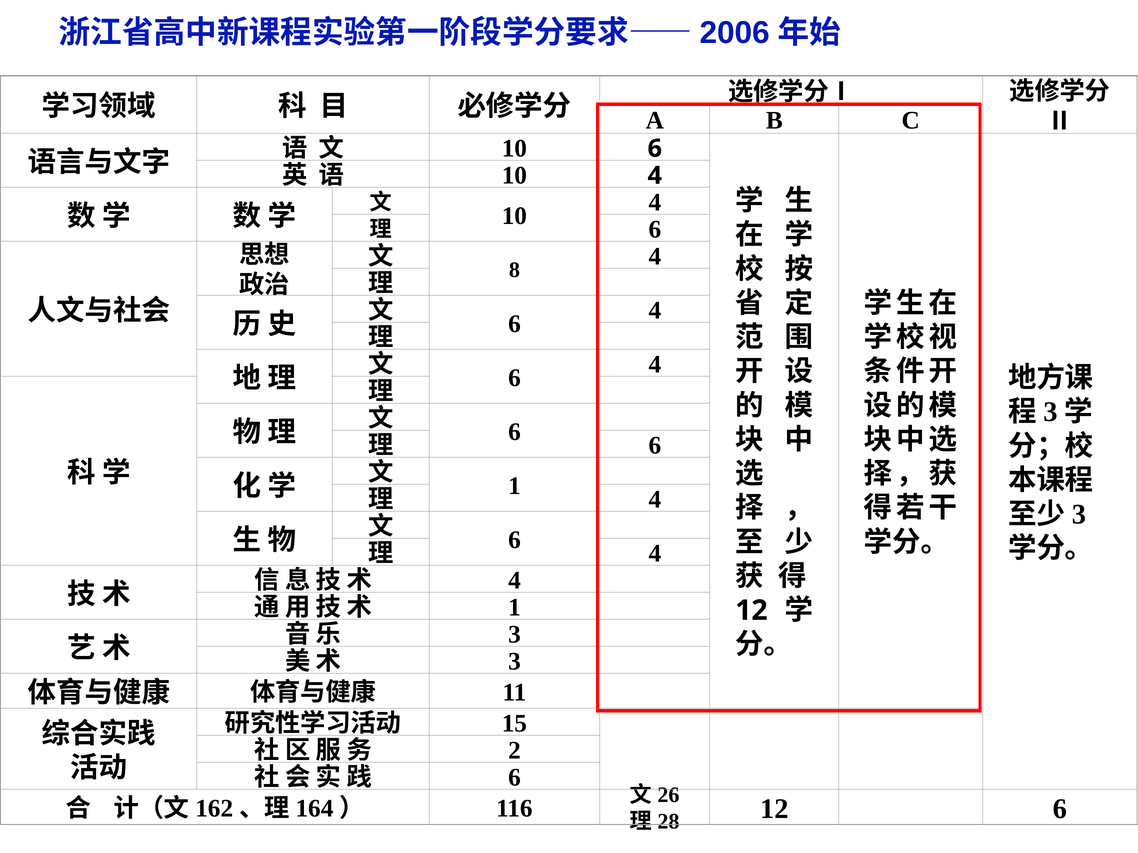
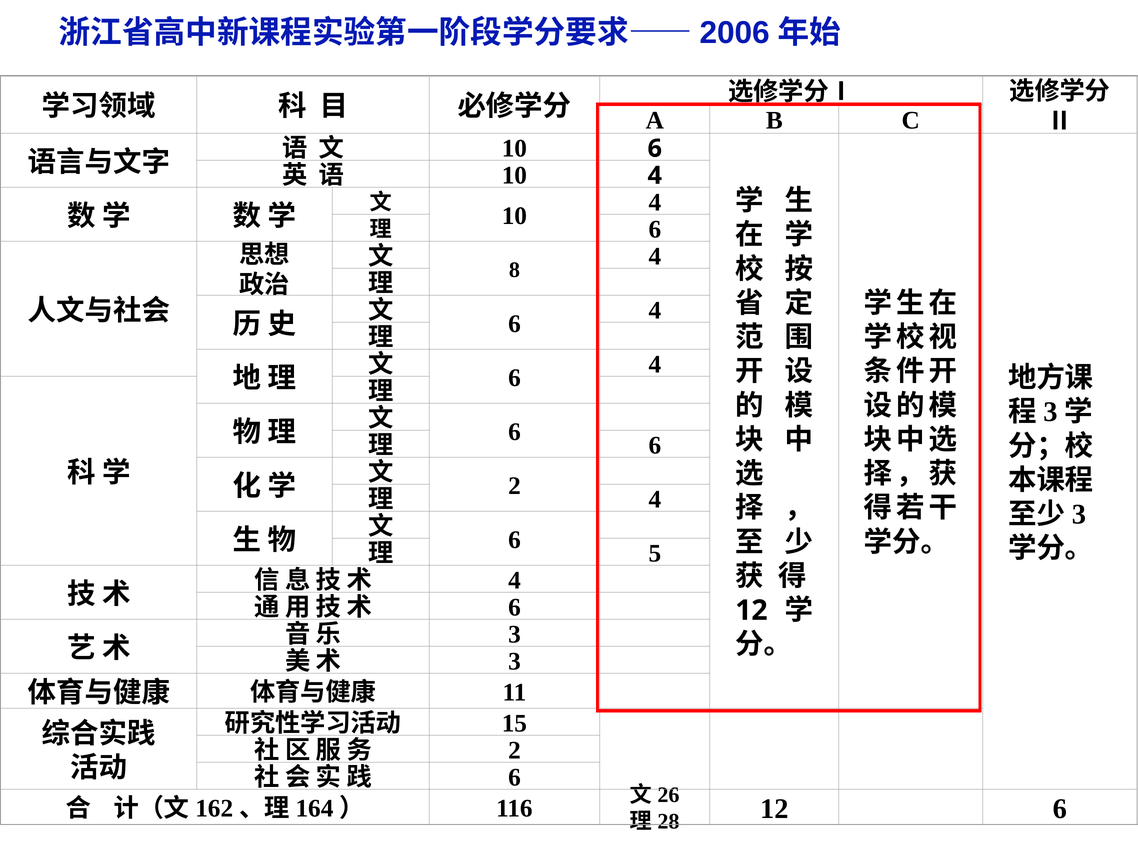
1 at (515, 486): 1 -> 2
4 at (655, 554): 4 -> 5
1 at (515, 608): 1 -> 6
